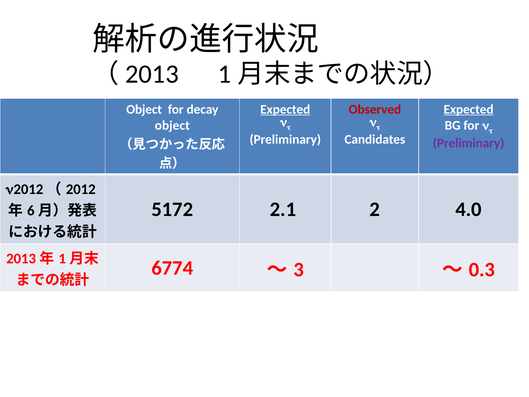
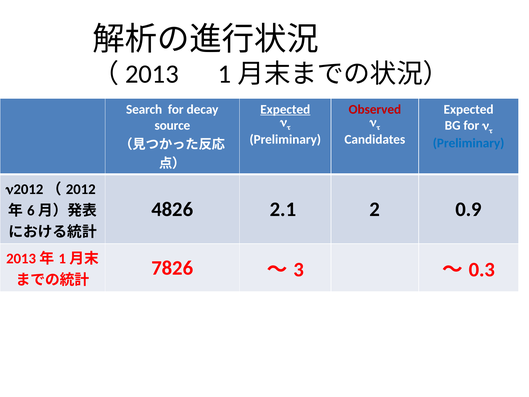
Object at (144, 109): Object -> Search
Expected at (469, 109) underline: present -> none
object at (172, 125): object -> source
Preliminary at (469, 143) colour: purple -> blue
5172: 5172 -> 4826
4.0: 4.0 -> 0.9
6774: 6774 -> 7826
